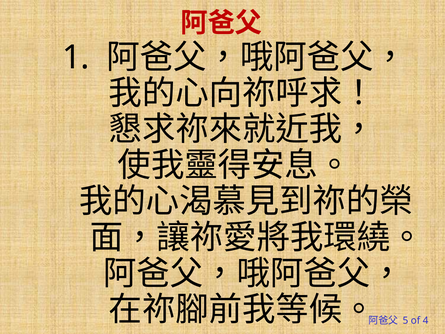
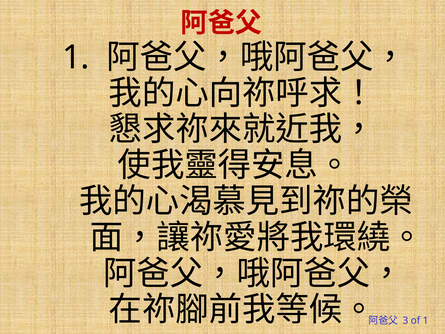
5: 5 -> 3
of 4: 4 -> 1
